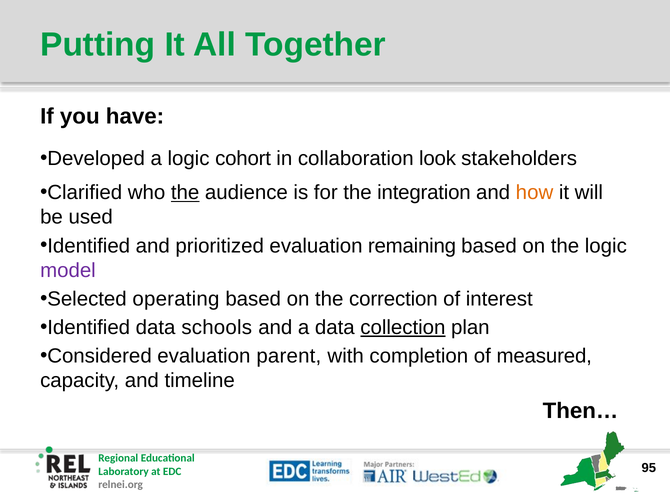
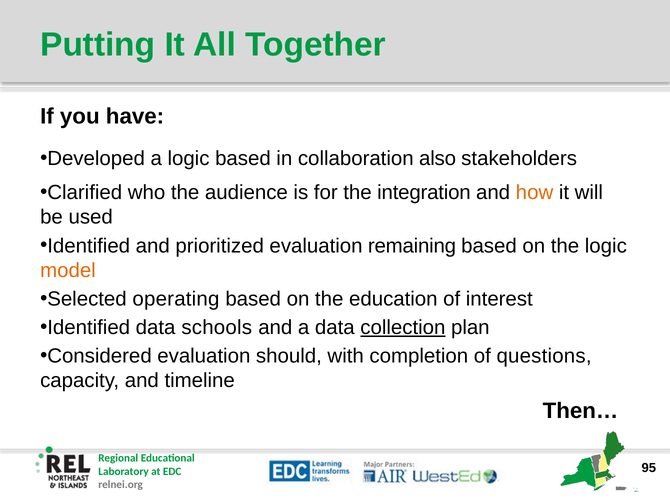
logic cohort: cohort -> based
look: look -> also
the at (185, 193) underline: present -> none
model colour: purple -> orange
correction: correction -> education
parent: parent -> should
measured: measured -> questions
